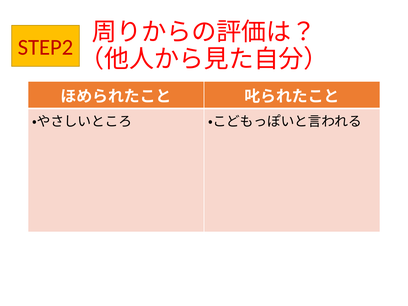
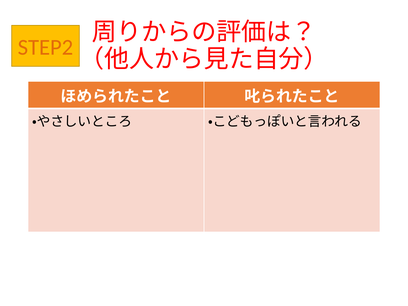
STEP2 colour: red -> orange
